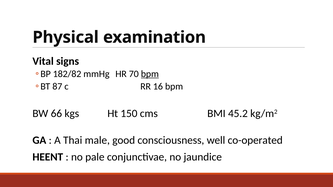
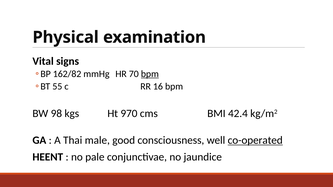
182/82: 182/82 -> 162/82
87: 87 -> 55
66: 66 -> 98
150: 150 -> 970
45.2: 45.2 -> 42.4
co-operated underline: none -> present
